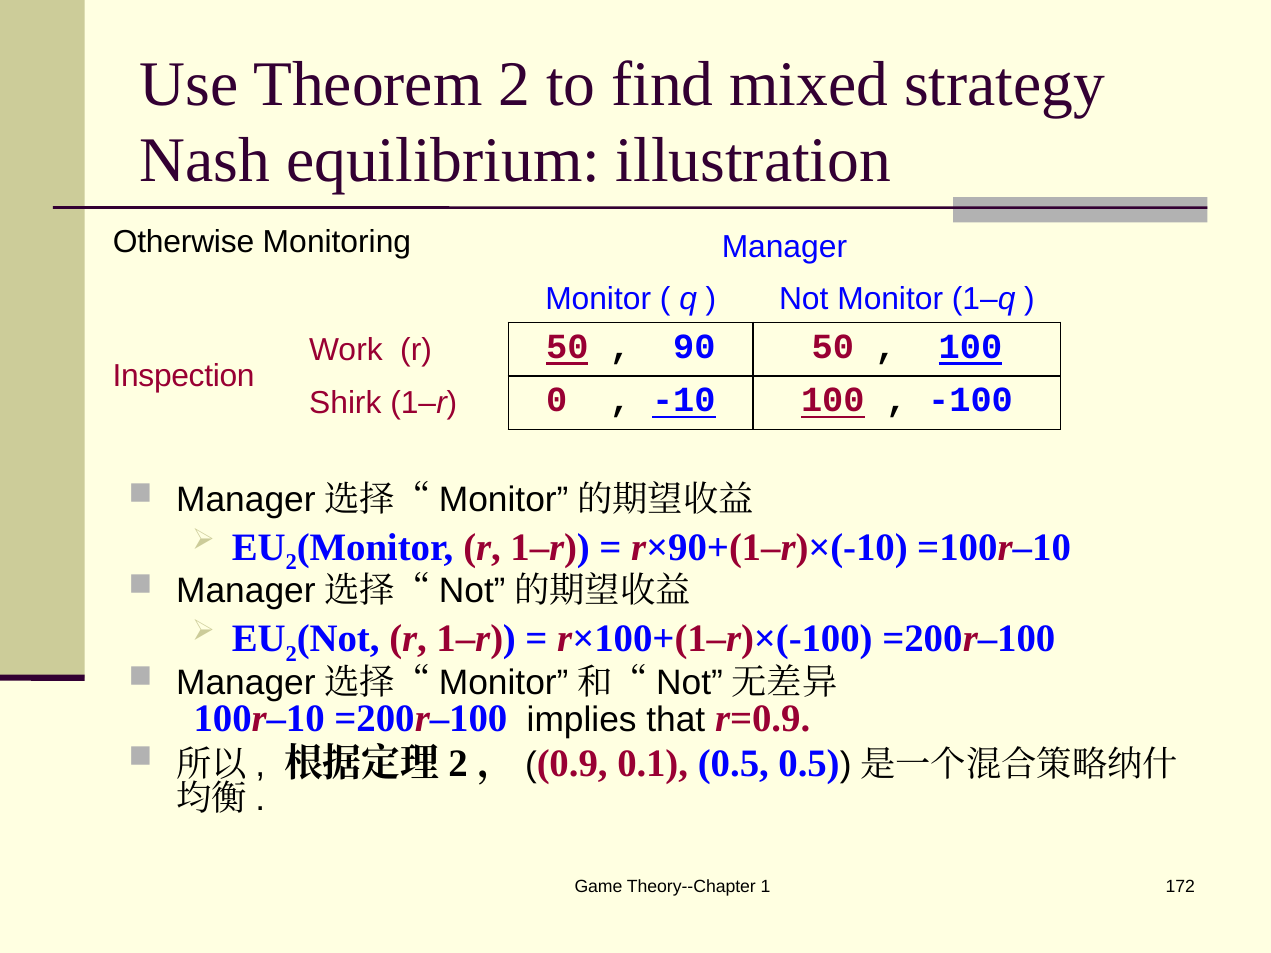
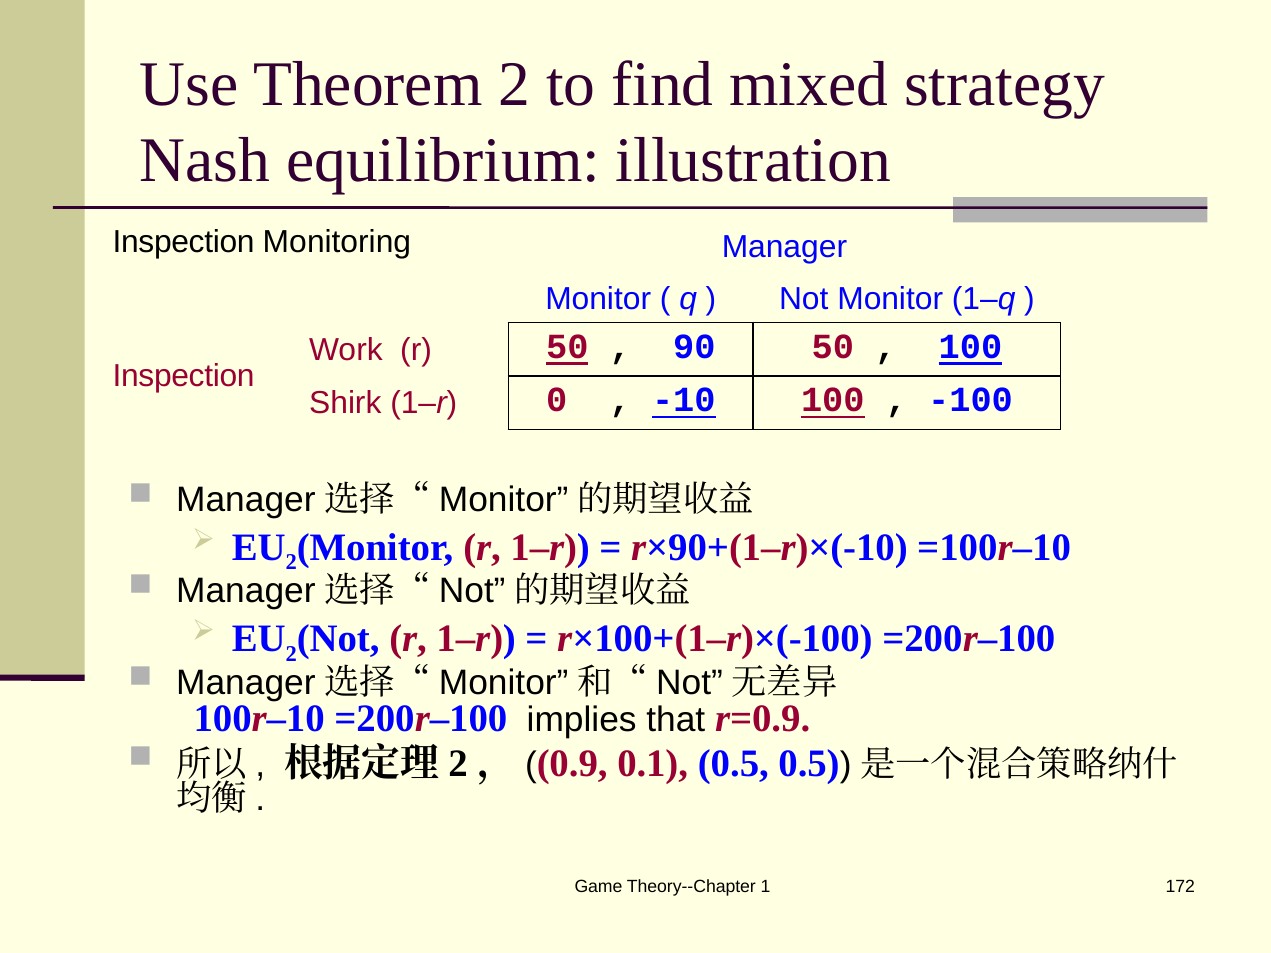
Otherwise at (184, 242): Otherwise -> Inspection
